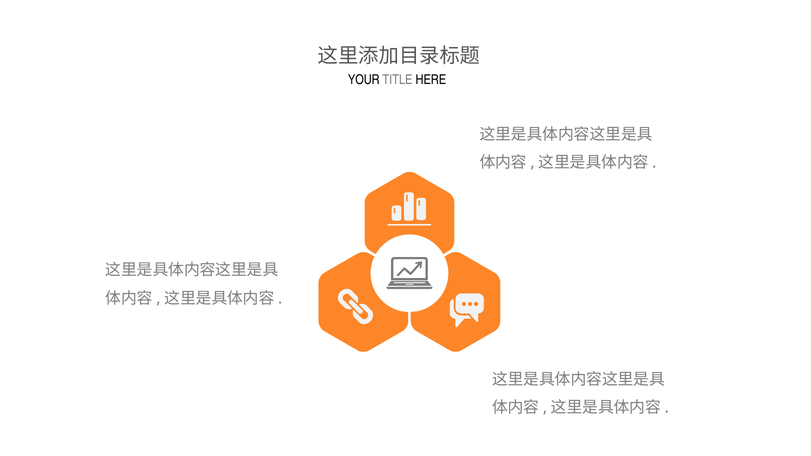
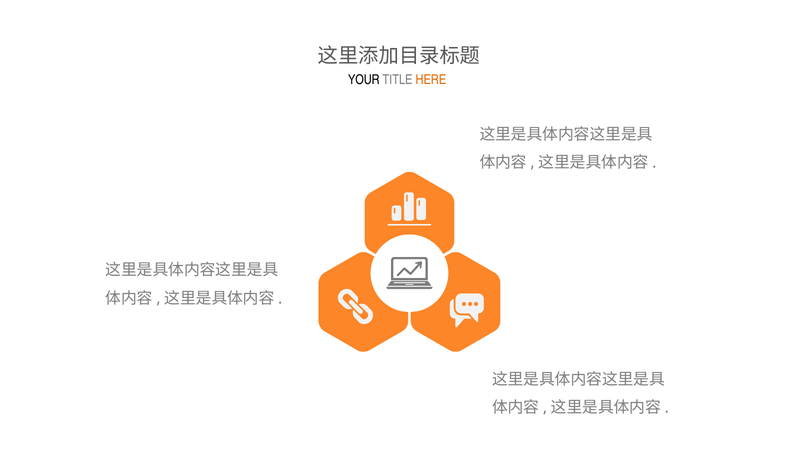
HERE colour: black -> orange
